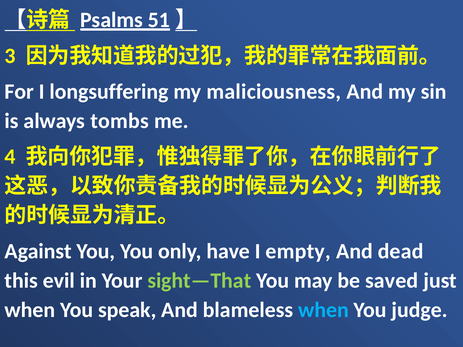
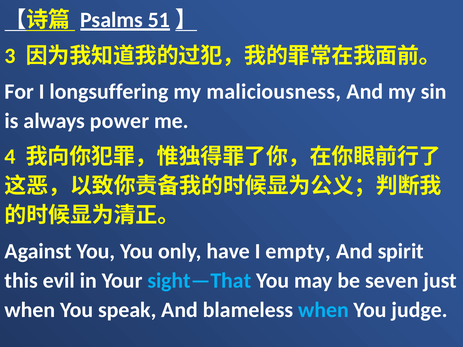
tombs: tombs -> power
dead: dead -> spirit
sight—That colour: light green -> light blue
saved: saved -> seven
